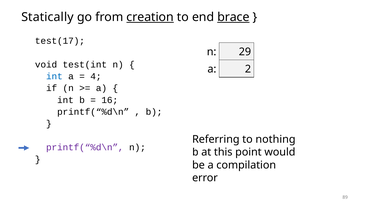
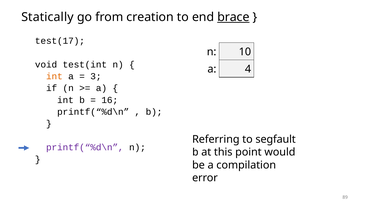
creation underline: present -> none
29: 29 -> 10
2: 2 -> 4
int at (54, 77) colour: blue -> orange
4: 4 -> 3
nothing: nothing -> segfault
